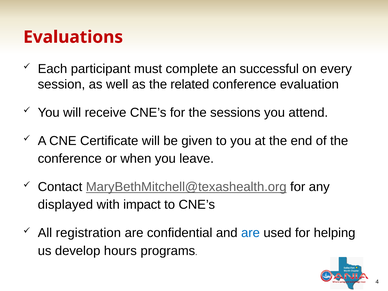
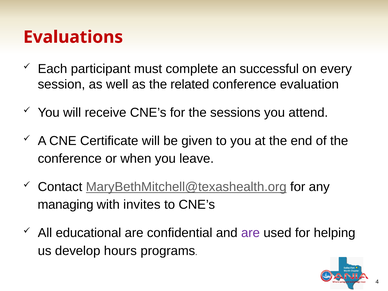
displayed: displayed -> managing
impact: impact -> invites
registration: registration -> educational
are at (250, 233) colour: blue -> purple
